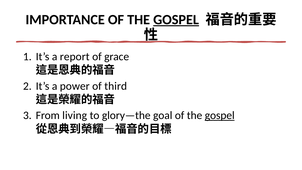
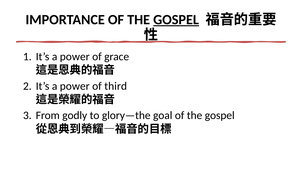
report at (75, 57): report -> power
living: living -> godly
gospel at (220, 115) underline: present -> none
